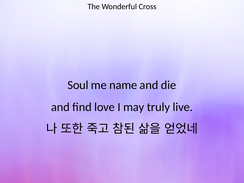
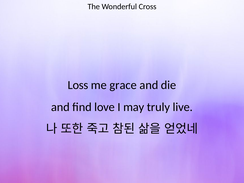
Soul: Soul -> Loss
name: name -> grace
